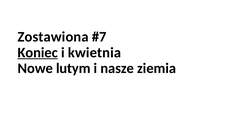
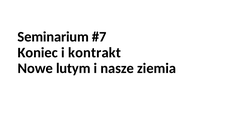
Zostawiona: Zostawiona -> Seminarium
Koniec underline: present -> none
kwietnia: kwietnia -> kontrakt
